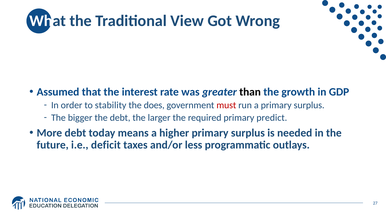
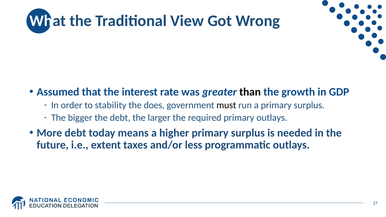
must colour: red -> black
primary predict: predict -> outlays
deficit: deficit -> extent
